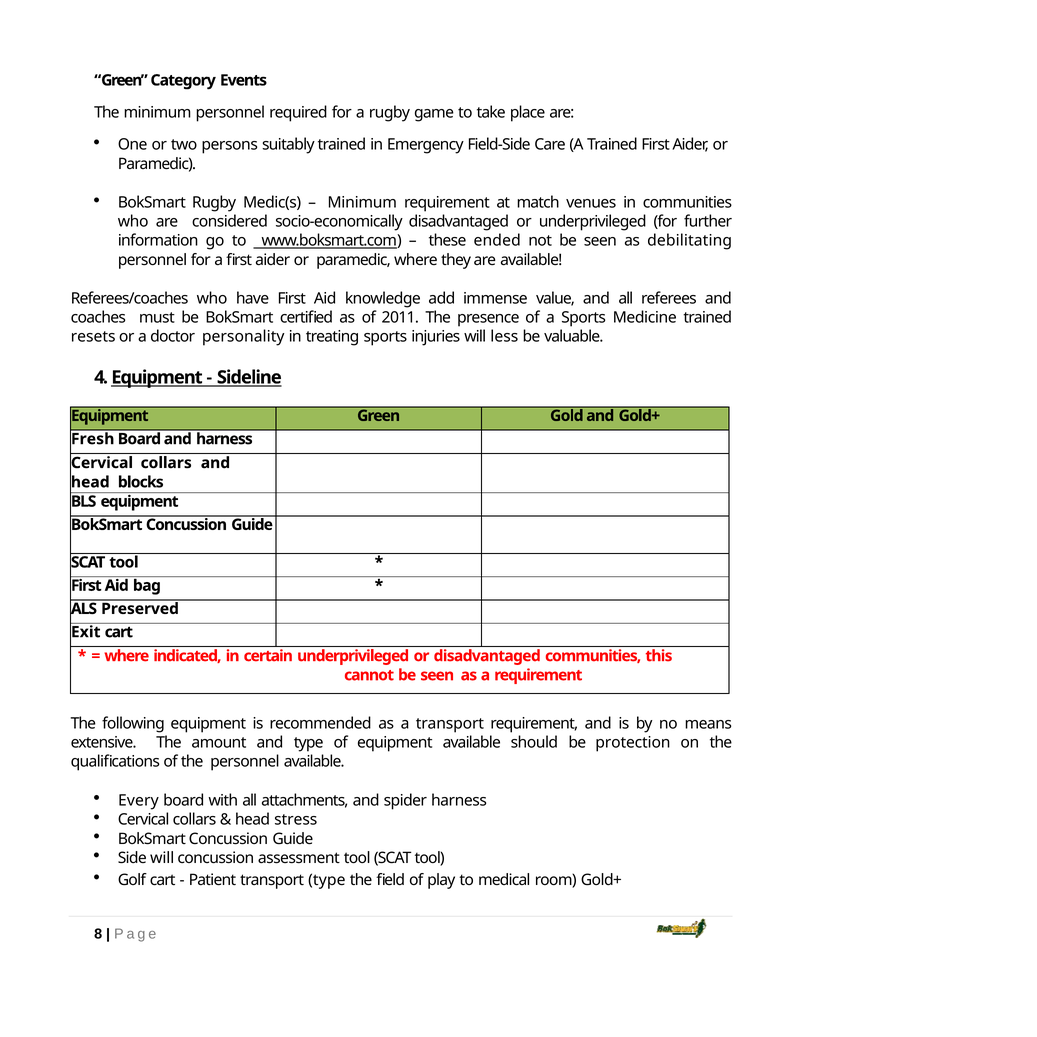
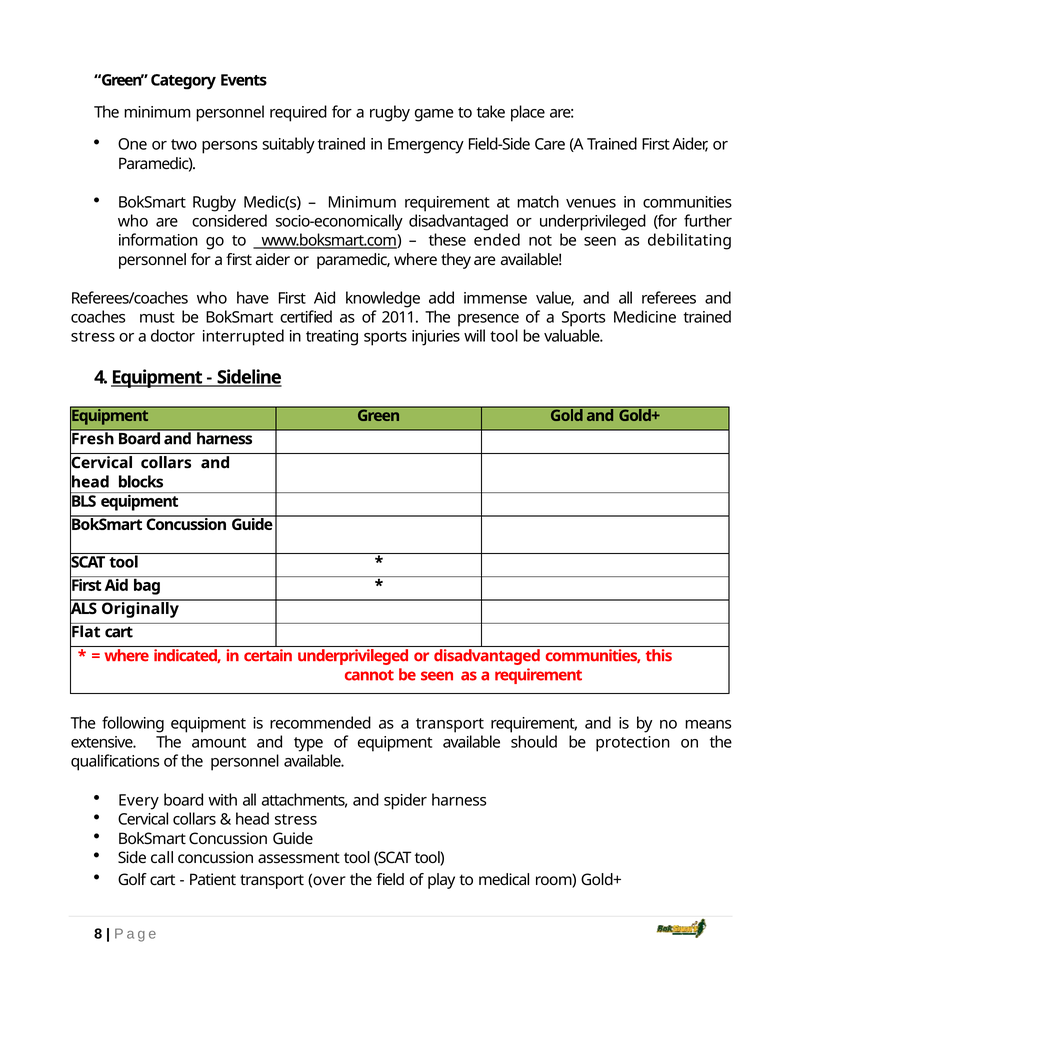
resets at (93, 337): resets -> stress
personality: personality -> interrupted
will less: less -> tool
Preserved: Preserved -> Originally
Exit: Exit -> Flat
Side will: will -> call
transport type: type -> over
